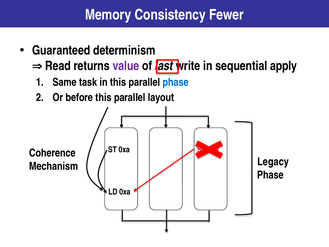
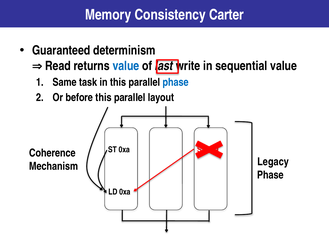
Fewer: Fewer -> Carter
value at (126, 66) colour: purple -> blue
sequential apply: apply -> value
